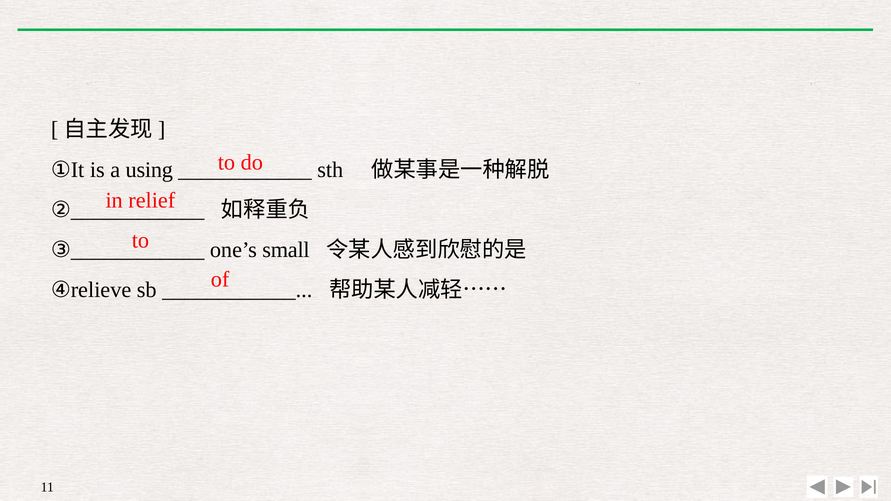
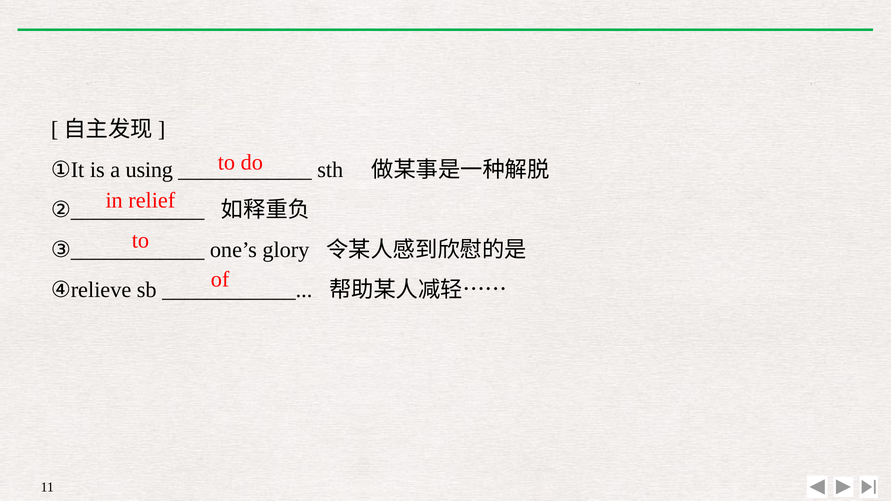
small: small -> glory
